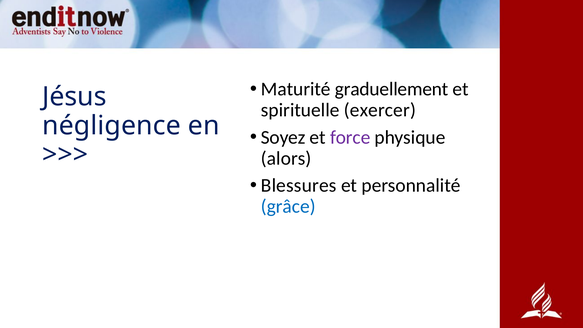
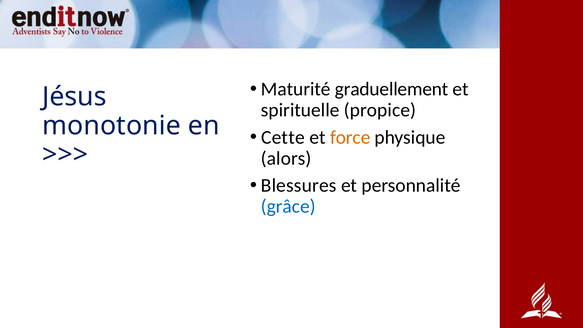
exercer: exercer -> propice
négligence: négligence -> monotonie
Soyez: Soyez -> Cette
force colour: purple -> orange
